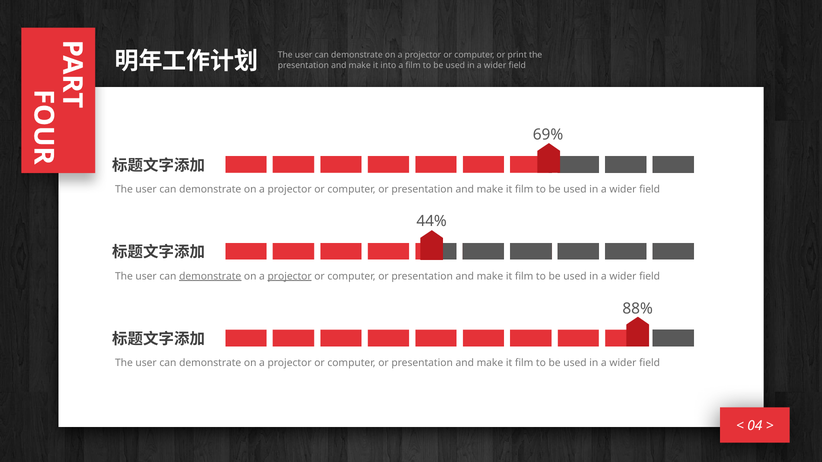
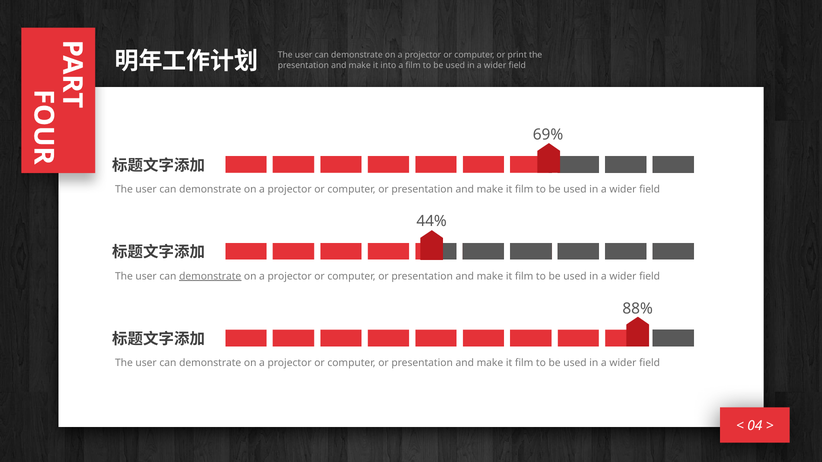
projector at (290, 276) underline: present -> none
